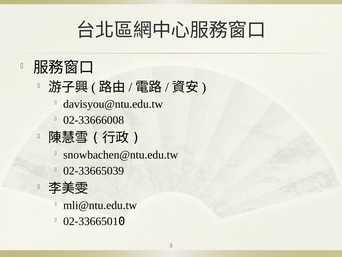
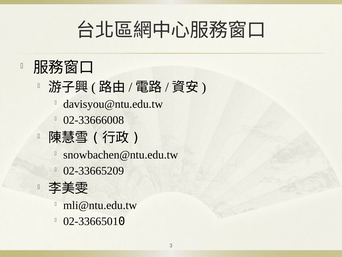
02-33665039: 02-33665039 -> 02-33665209
